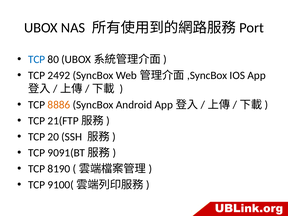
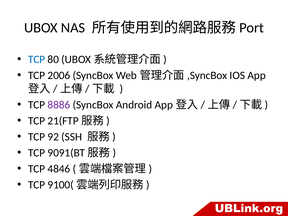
2492: 2492 -> 2006
8886 colour: orange -> purple
20: 20 -> 92
8190: 8190 -> 4846
